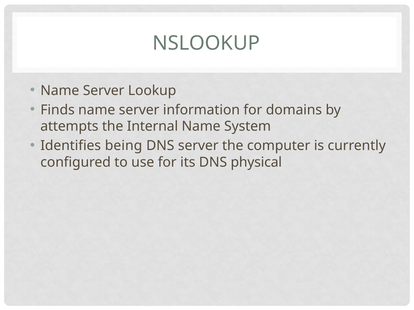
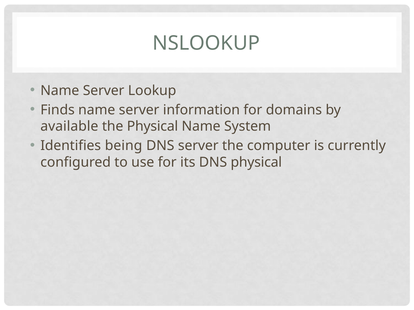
attempts: attempts -> available
the Internal: Internal -> Physical
